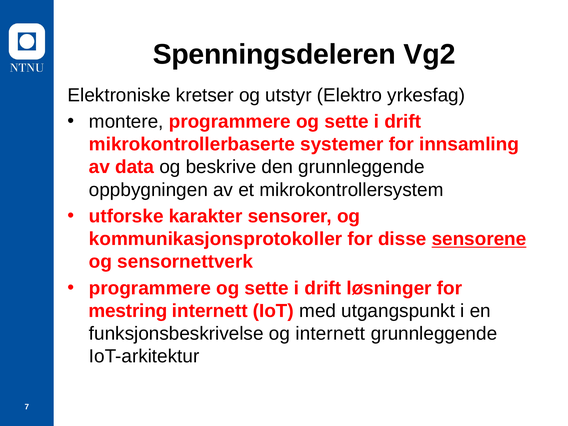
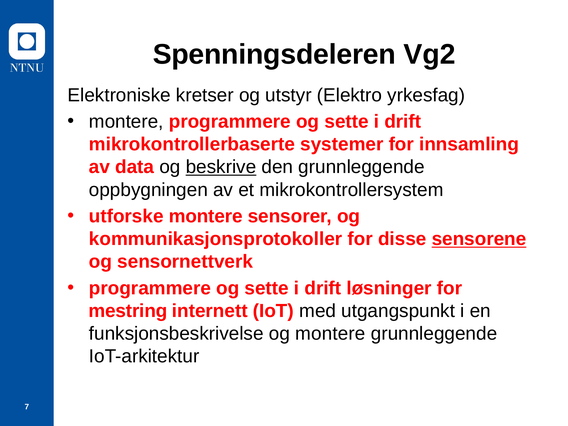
beskrive underline: none -> present
utforske karakter: karakter -> montere
og internett: internett -> montere
